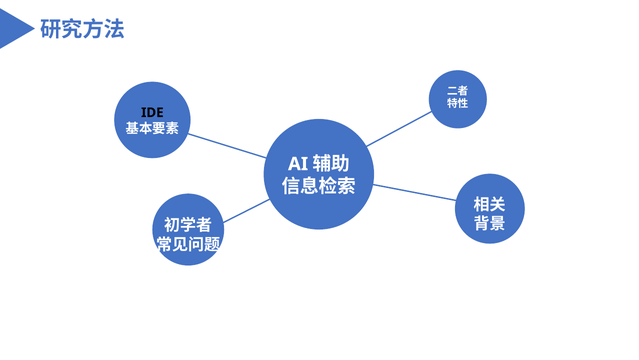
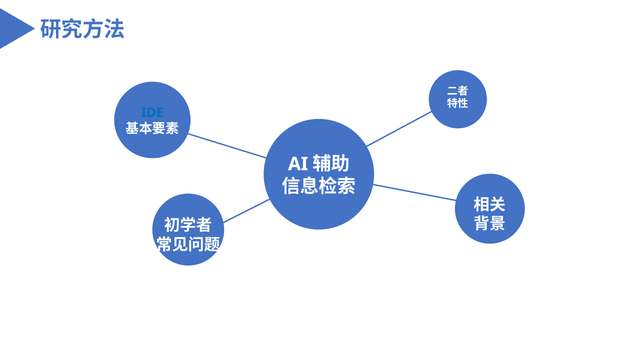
IDE colour: black -> blue
